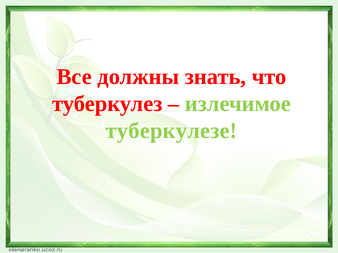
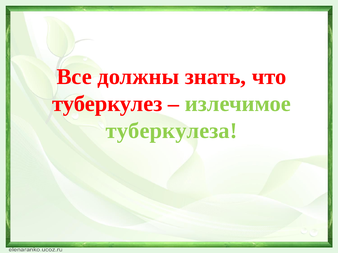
туберкулезе: туберкулезе -> туберкулеза
